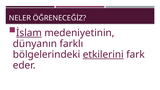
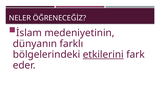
İslam underline: present -> none
